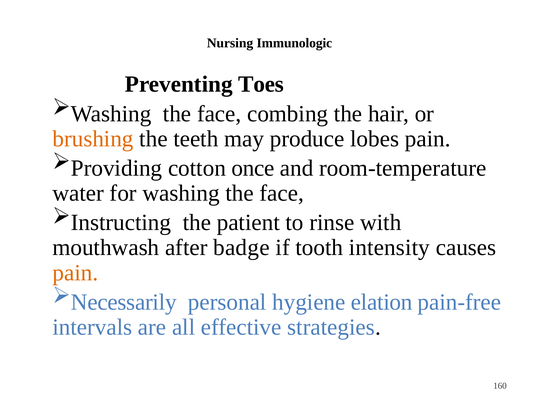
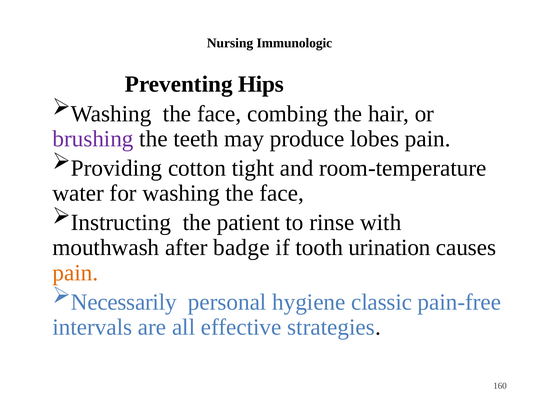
Toes: Toes -> Hips
brushing colour: orange -> purple
once: once -> tight
intensity: intensity -> urination
elation: elation -> classic
